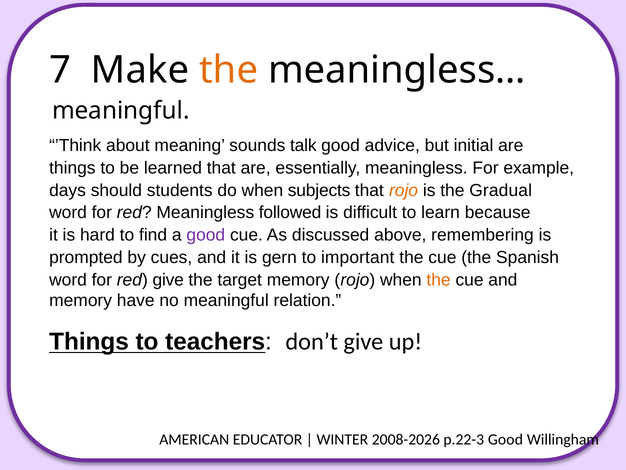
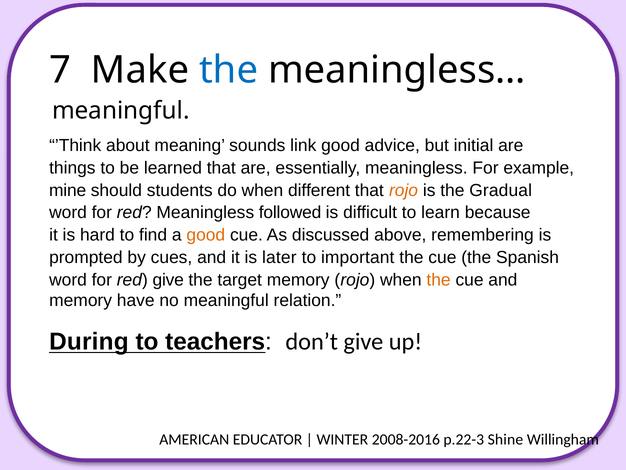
the at (229, 70) colour: orange -> blue
talk: talk -> link
days: days -> mine
subjects: subjects -> different
good at (206, 235) colour: purple -> orange
gern: gern -> later
Things at (89, 341): Things -> During
2008-2026: 2008-2026 -> 2008-2016
p.22-3 Good: Good -> Shine
